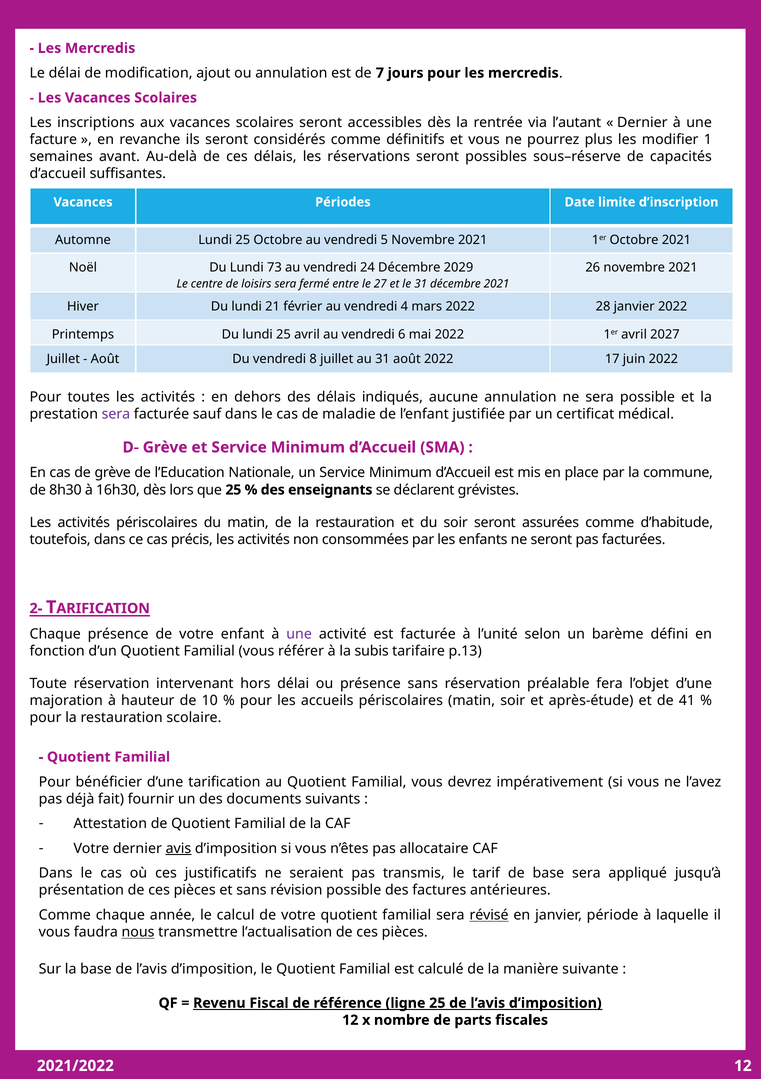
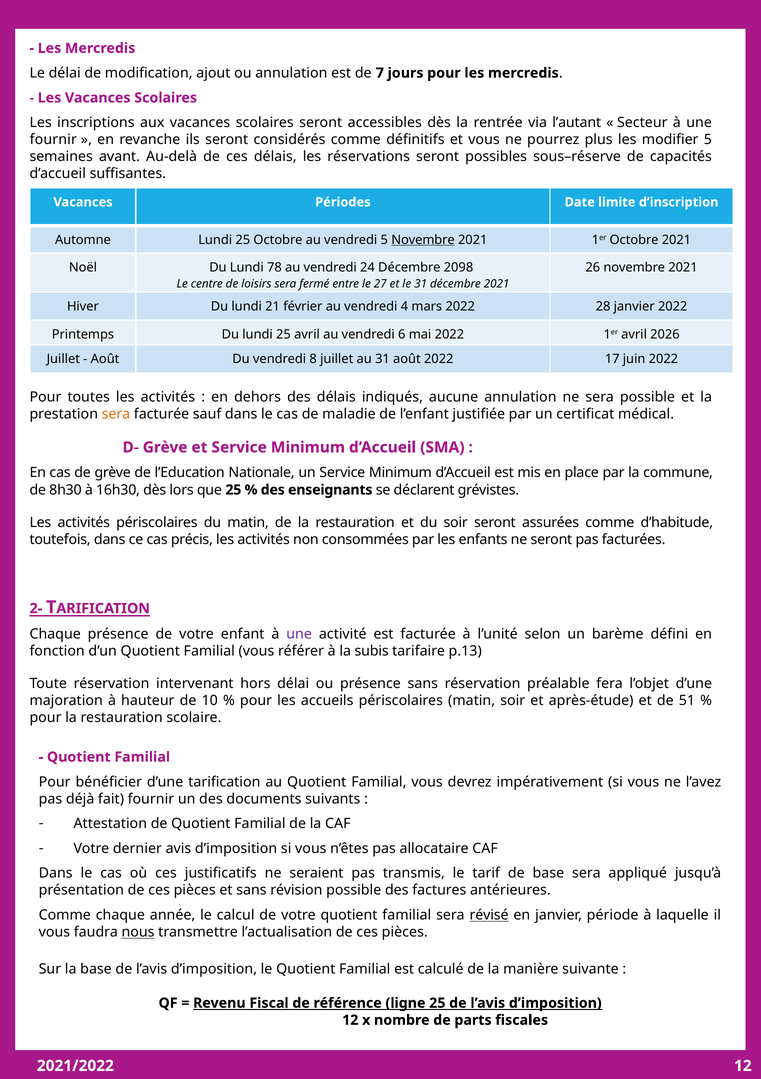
Dernier at (642, 123): Dernier -> Secteur
facture at (53, 140): facture -> fournir
modifier 1: 1 -> 5
Novembre at (423, 240) underline: none -> present
73: 73 -> 78
2029: 2029 -> 2098
2027: 2027 -> 2026
sera at (116, 414) colour: purple -> orange
41: 41 -> 51
avis underline: present -> none
